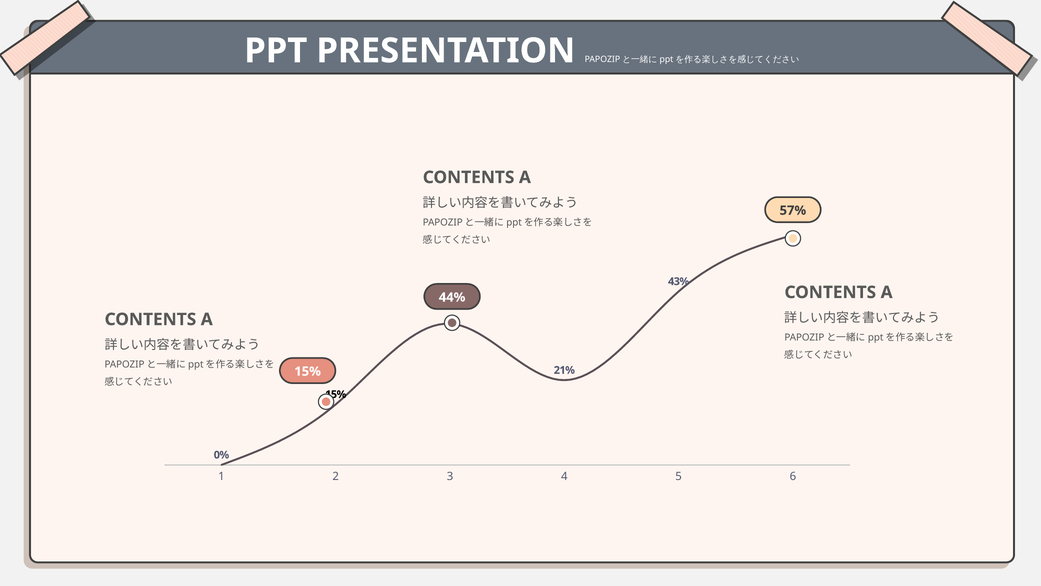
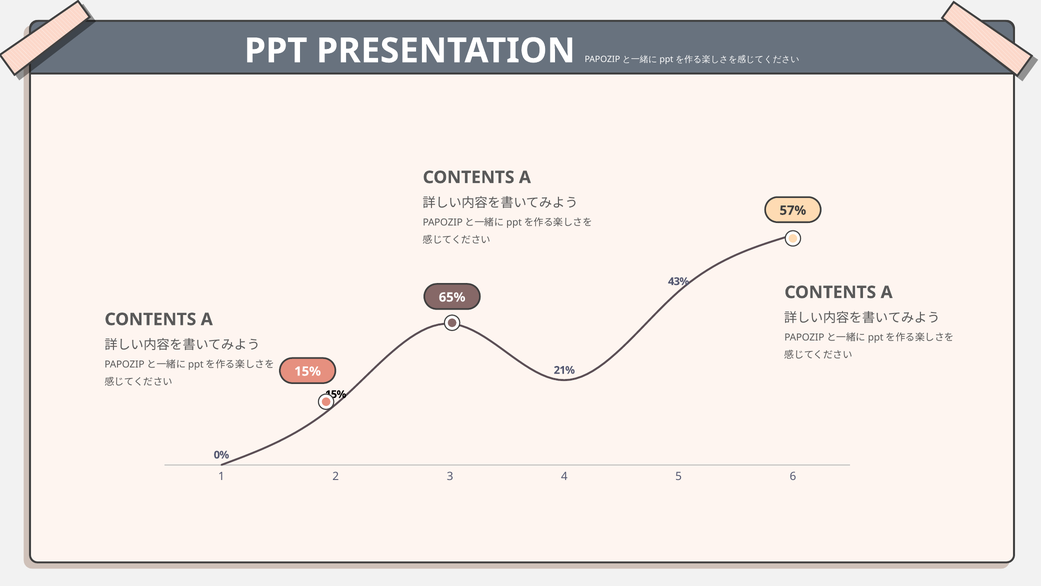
44%: 44% -> 65%
